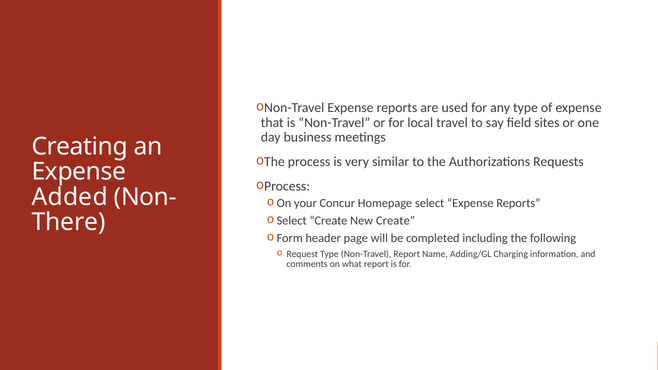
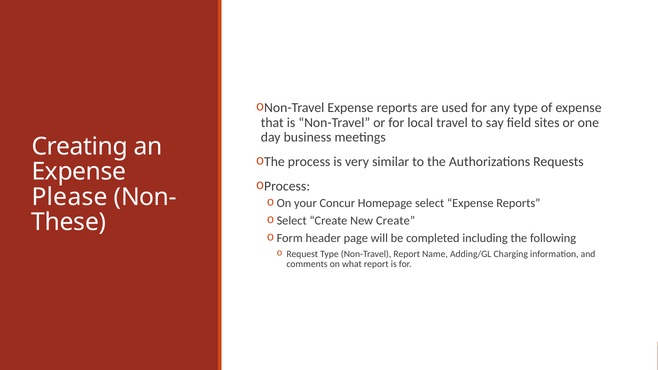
Added: Added -> Please
There: There -> These
